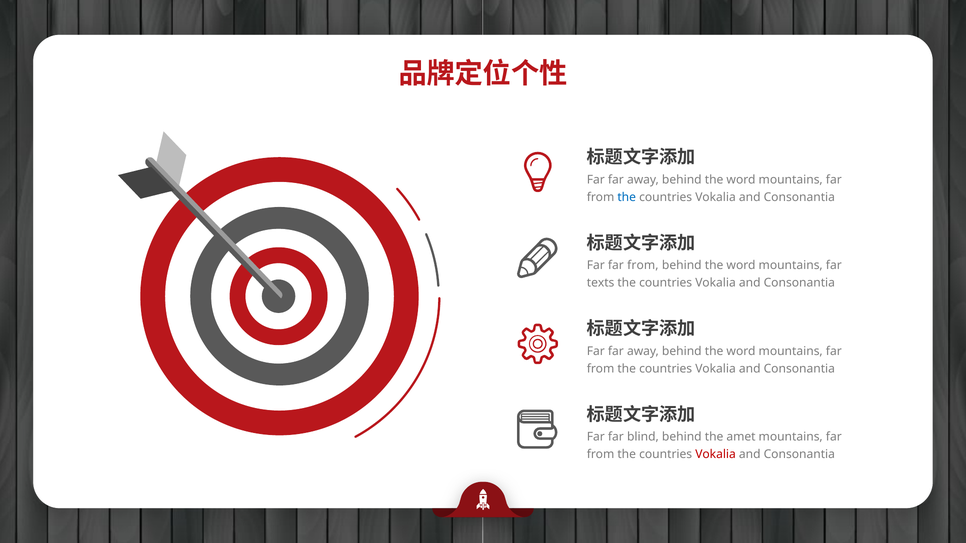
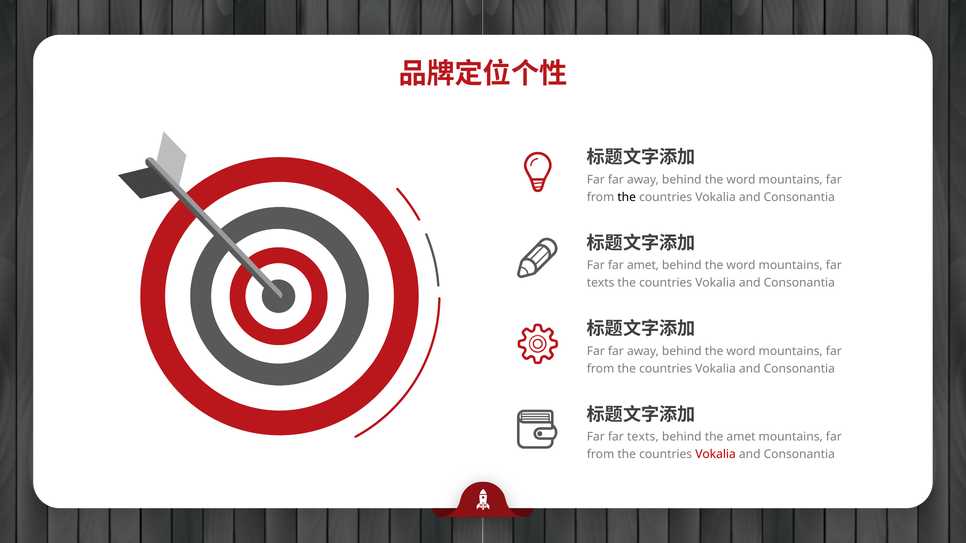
the at (627, 197) colour: blue -> black
Far far from: from -> amet
Far far blind: blind -> texts
